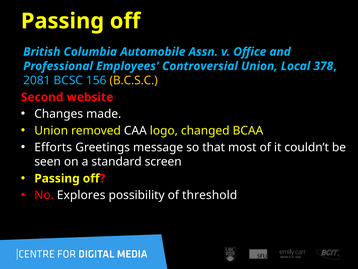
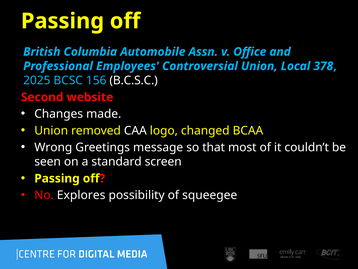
2081: 2081 -> 2025
B.C.S.C colour: yellow -> white
Efforts: Efforts -> Wrong
threshold: threshold -> squeegee
